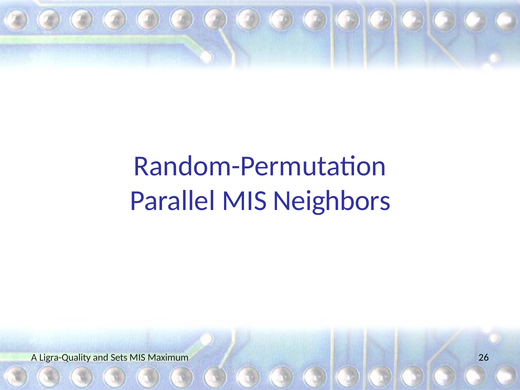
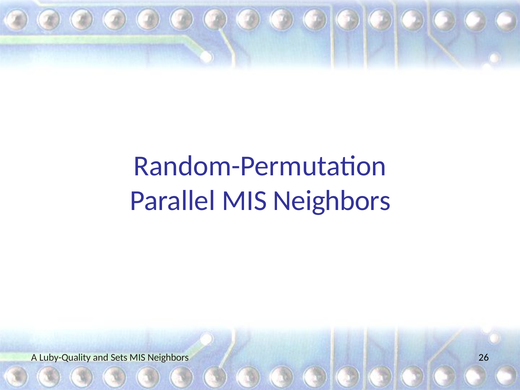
Ligra-Quality: Ligra-Quality -> Luby-Quality
Maximum at (168, 357): Maximum -> Neighbors
